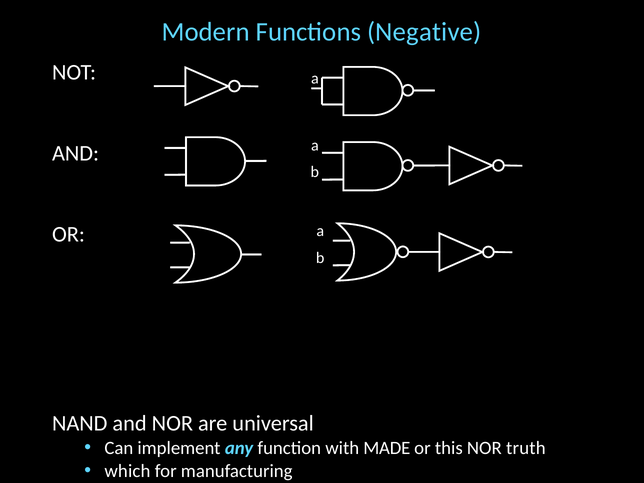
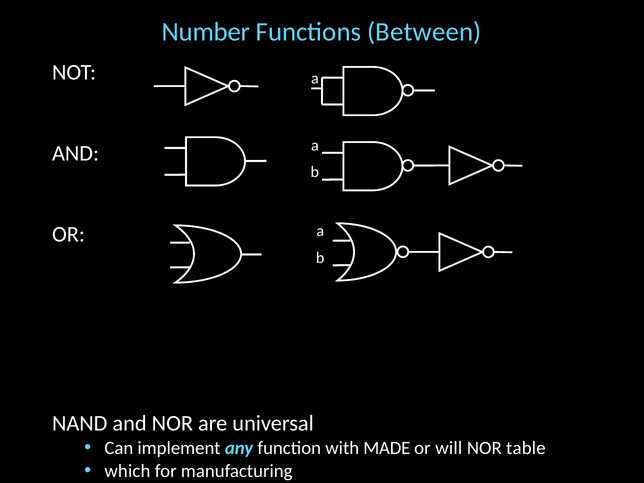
Modern: Modern -> Number
Negative: Negative -> Between
this: this -> will
truth: truth -> table
